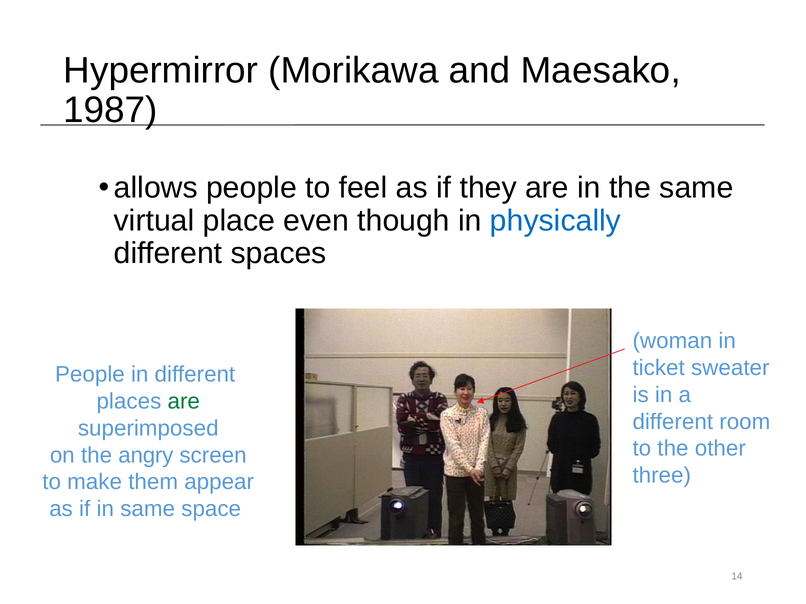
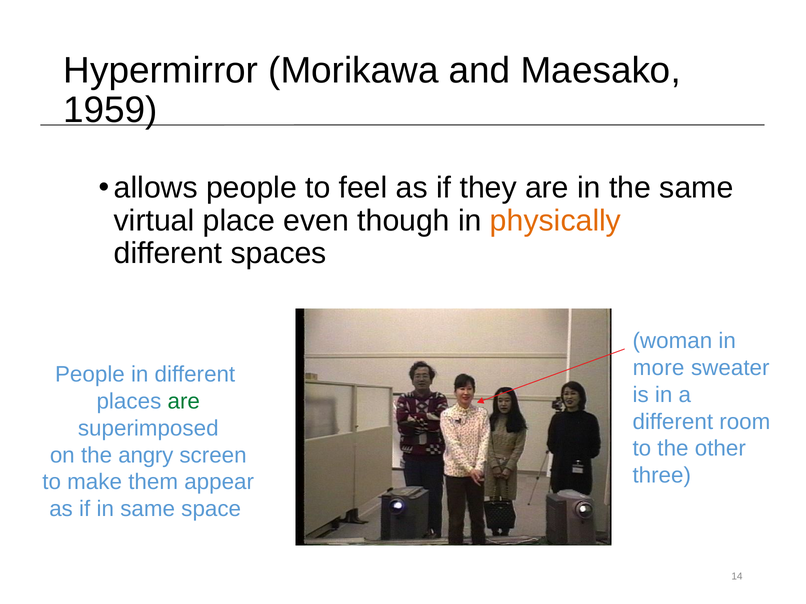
1987: 1987 -> 1959
physically colour: blue -> orange
ticket: ticket -> more
